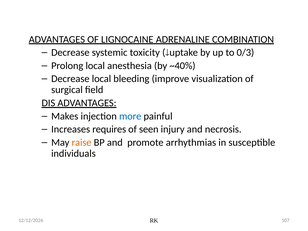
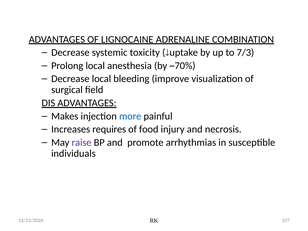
0/3: 0/3 -> 7/3
~40%: ~40% -> ~70%
seen: seen -> food
raise colour: orange -> purple
